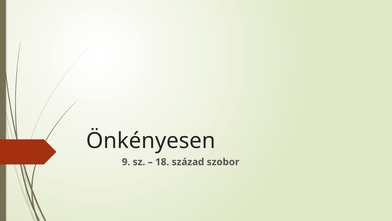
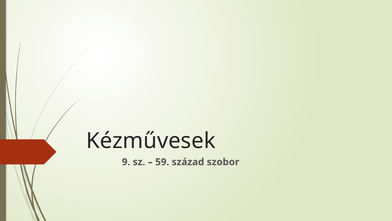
Önkényesen: Önkényesen -> Kézművesek
18: 18 -> 59
